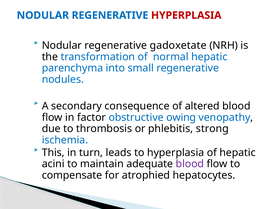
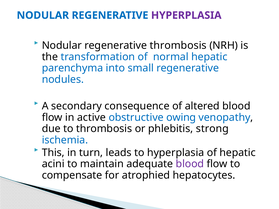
HYPERPLASIA at (186, 15) colour: red -> purple
regenerative gadoxetate: gadoxetate -> thrombosis
factor: factor -> active
